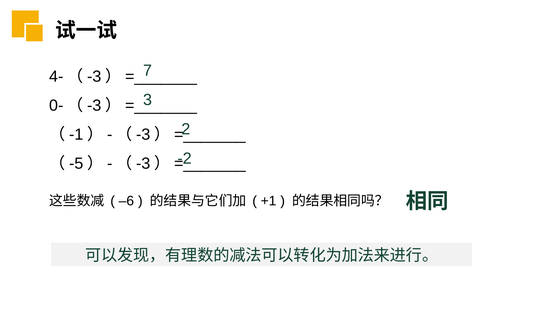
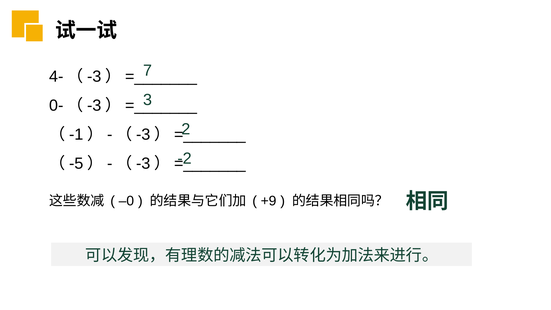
–6: –6 -> –0
+1: +1 -> +9
